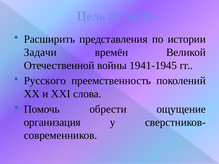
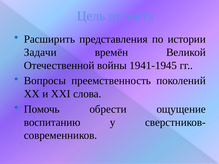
Русского: Русского -> Вопросы
организация: организация -> воспитанию
